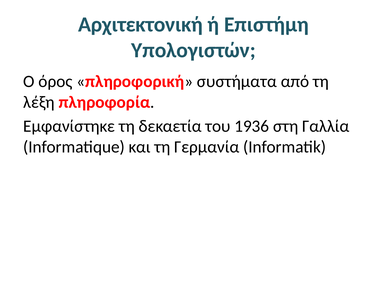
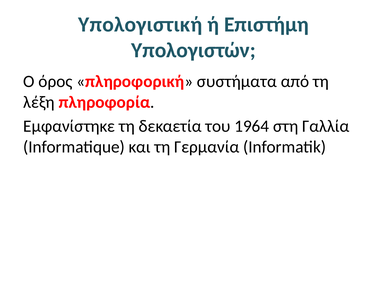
Αρχιτεκτονική: Αρχιτεκτονική -> Υπολογιστική
1936: 1936 -> 1964
